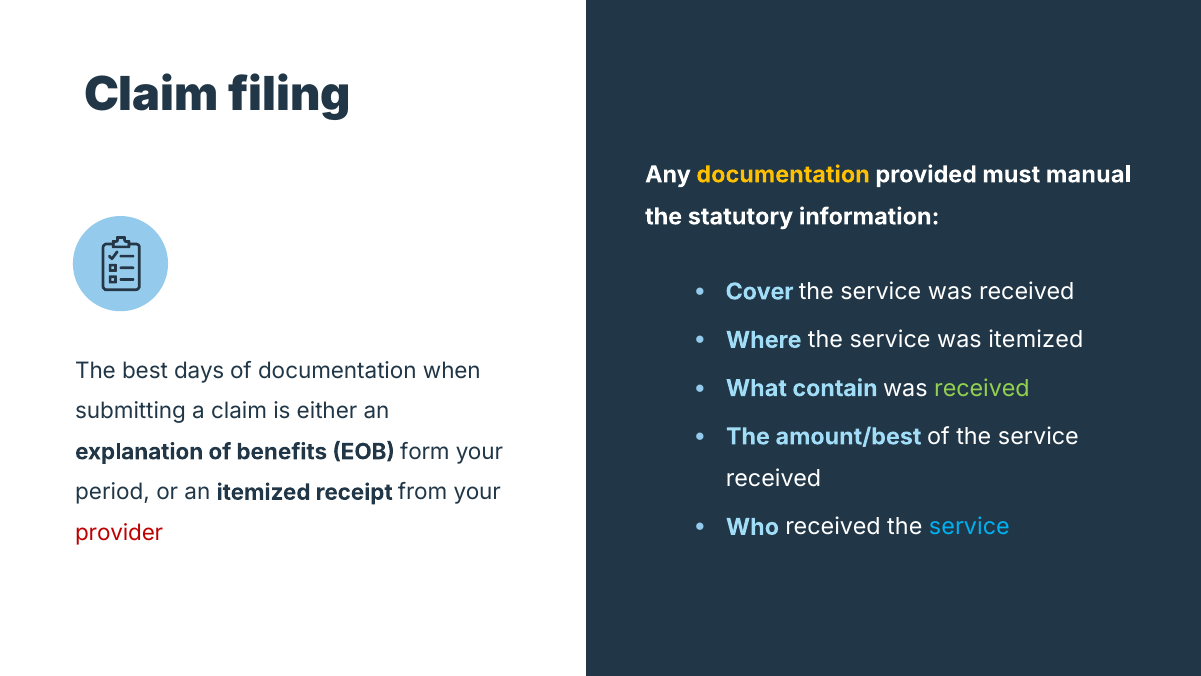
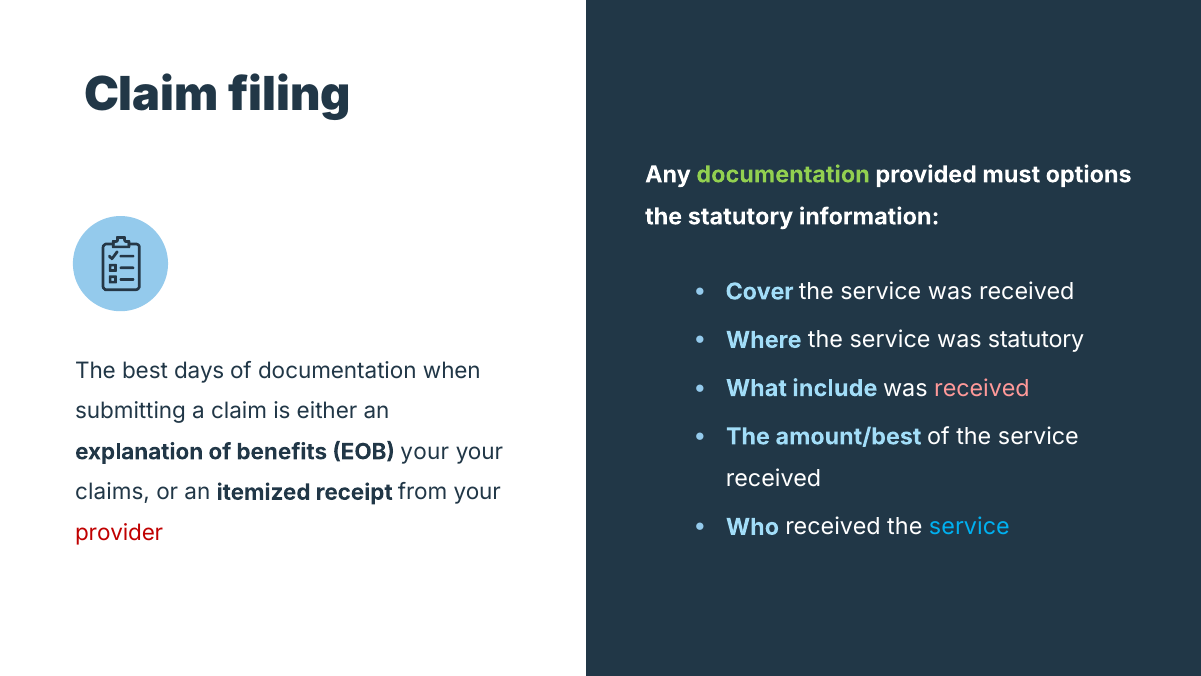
documentation at (783, 175) colour: yellow -> light green
manual: manual -> options
was itemized: itemized -> statutory
contain: contain -> include
received at (982, 388) colour: light green -> pink
EOB form: form -> your
period: period -> claims
